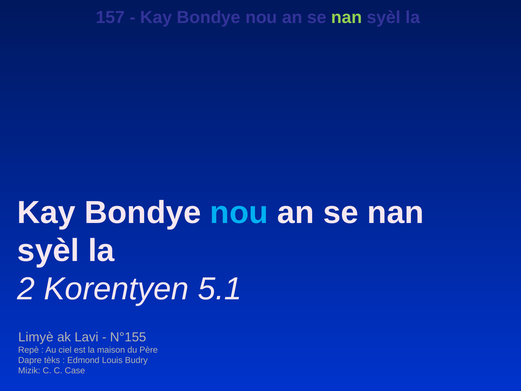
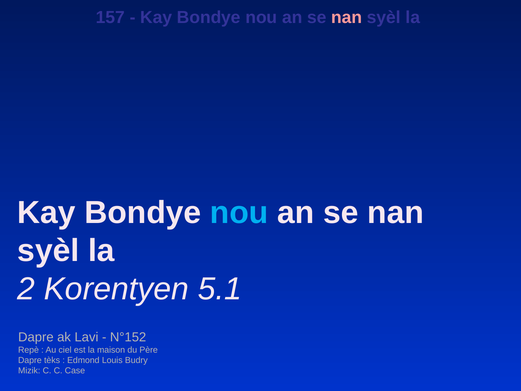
nan at (347, 18) colour: light green -> pink
Limyè at (36, 337): Limyè -> Dapre
N°155: N°155 -> N°152
